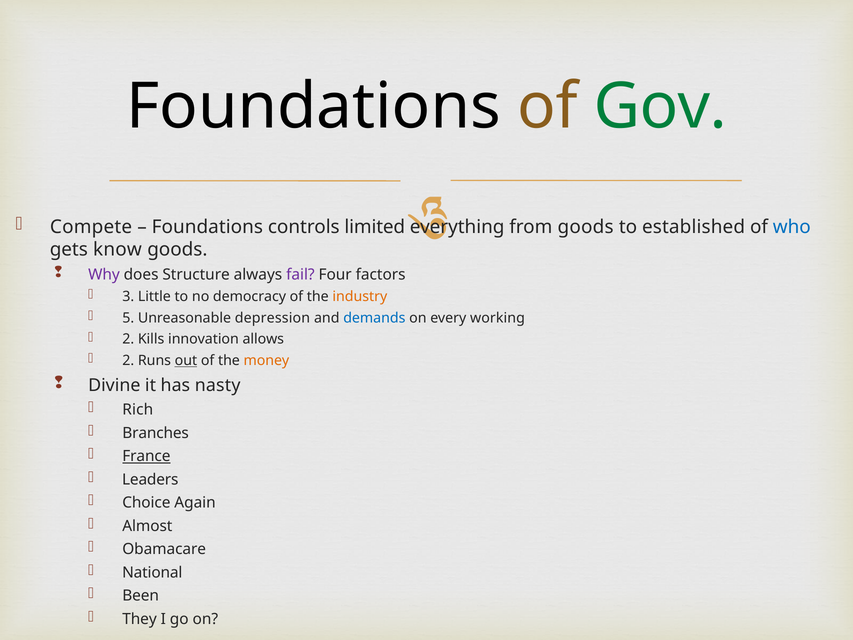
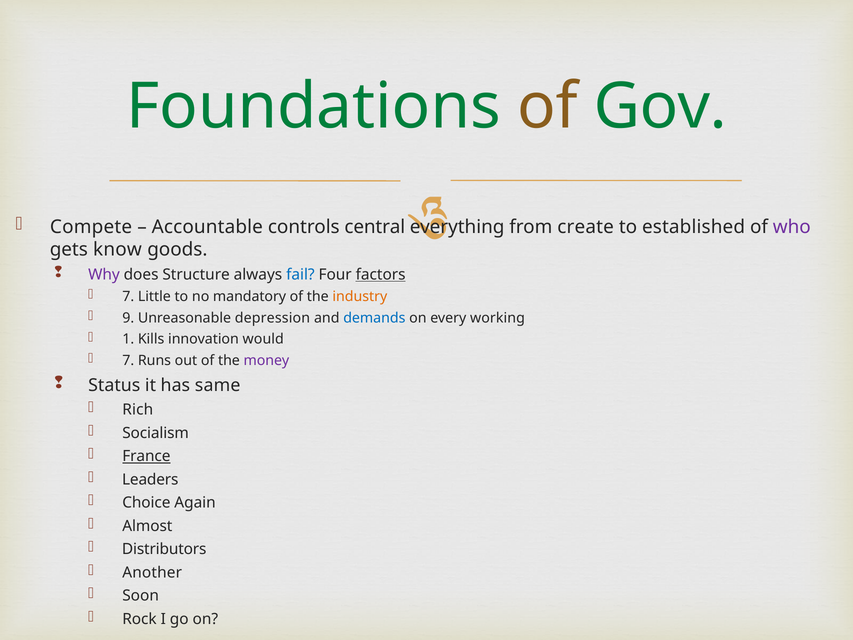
Foundations at (313, 107) colour: black -> green
Foundations at (207, 227): Foundations -> Accountable
limited: limited -> central
from goods: goods -> create
who colour: blue -> purple
fail colour: purple -> blue
factors underline: none -> present
3 at (128, 296): 3 -> 7
democracy: democracy -> mandatory
5: 5 -> 9
2 at (128, 339): 2 -> 1
allows: allows -> would
2 at (128, 360): 2 -> 7
out underline: present -> none
money colour: orange -> purple
Divine: Divine -> Status
nasty: nasty -> same
Branches: Branches -> Socialism
Obamacare: Obamacare -> Distributors
National: National -> Another
Been: Been -> Soon
They: They -> Rock
